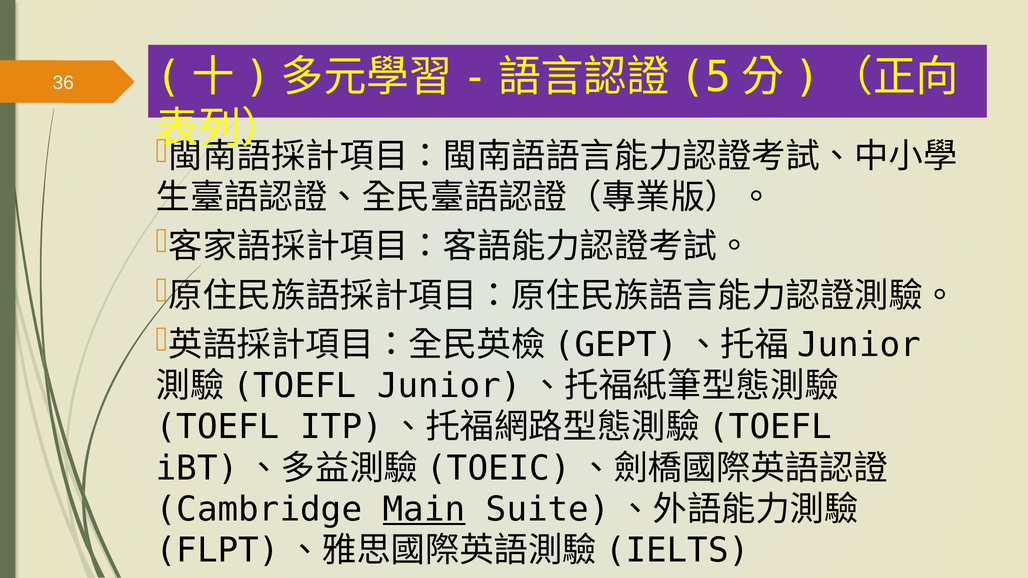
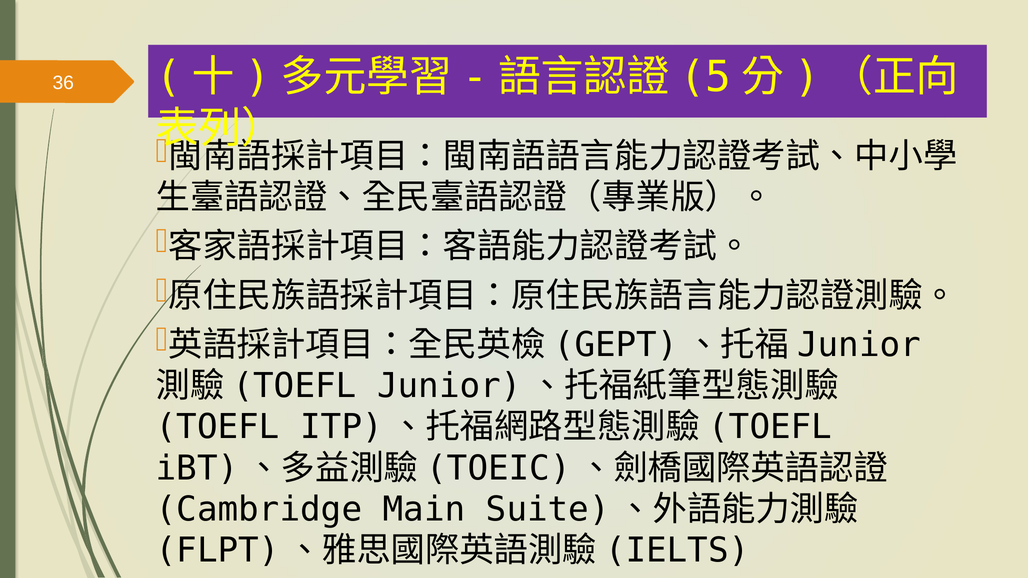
Main underline: present -> none
